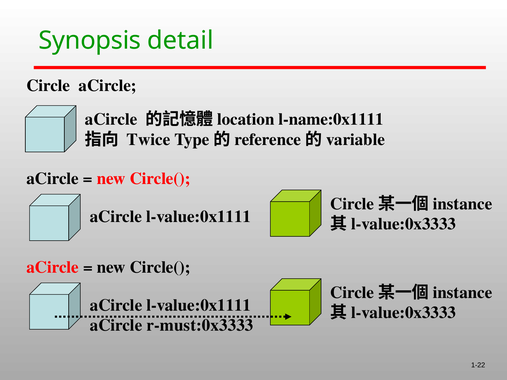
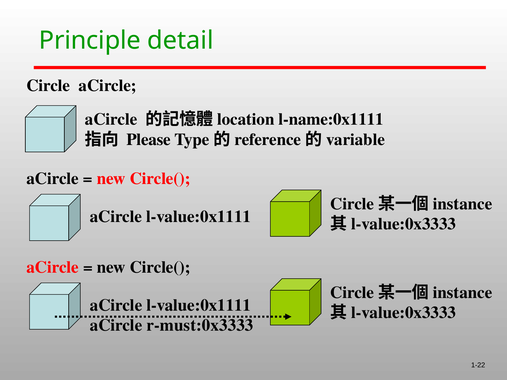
Synopsis: Synopsis -> Principle
Twice: Twice -> Please
